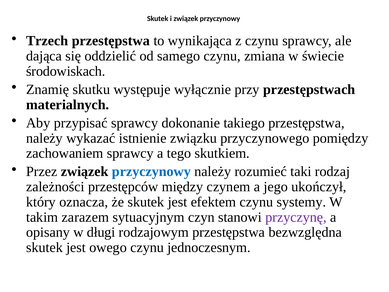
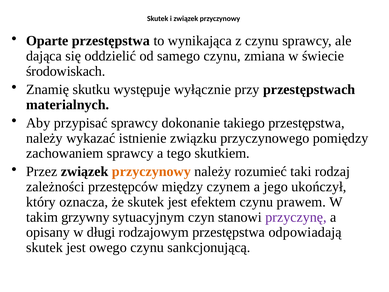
Trzech: Trzech -> Oparte
przyczynowy at (151, 171) colour: blue -> orange
systemy: systemy -> prawem
zarazem: zarazem -> grzywny
bezwzględna: bezwzględna -> odpowiadają
jednoczesnym: jednoczesnym -> sankcjonującą
